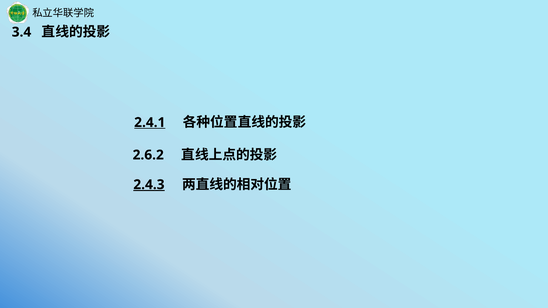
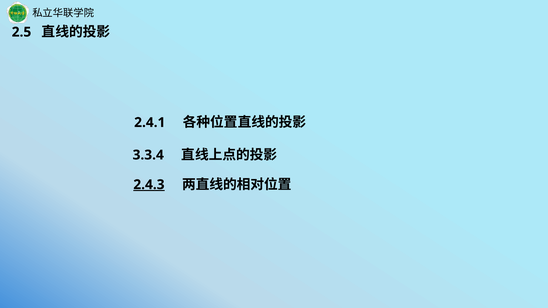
3.4: 3.4 -> 2.5
2.4.1 underline: present -> none
2.6.2: 2.6.2 -> 3.3.4
